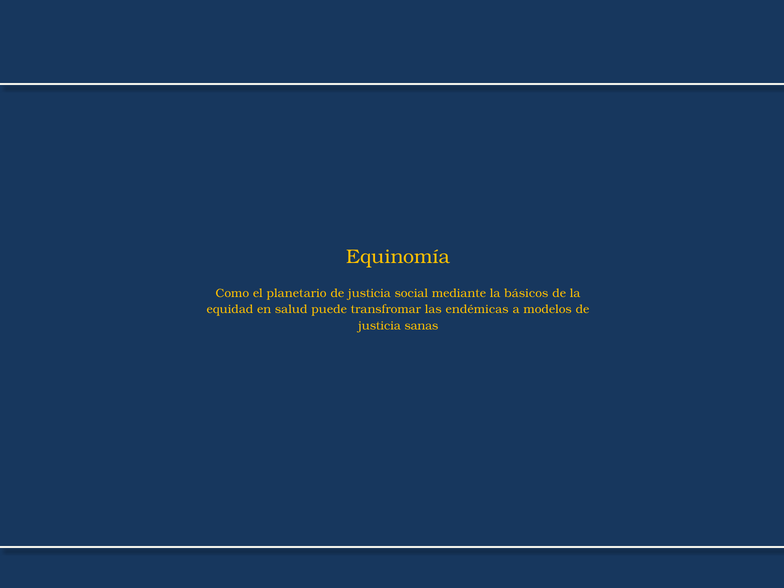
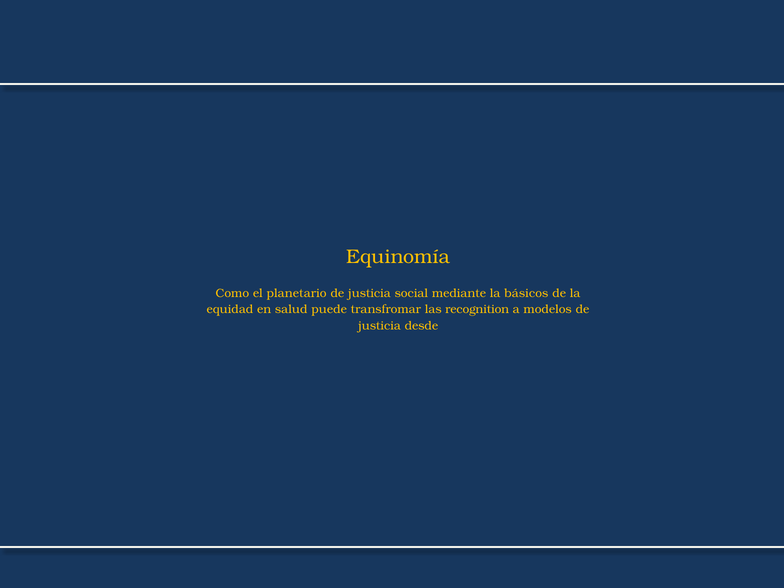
endémicas: endémicas -> recognition
sanas: sanas -> desde
